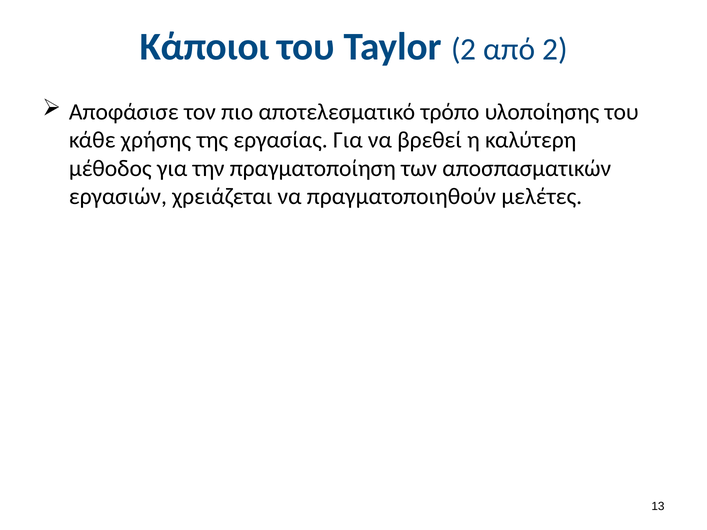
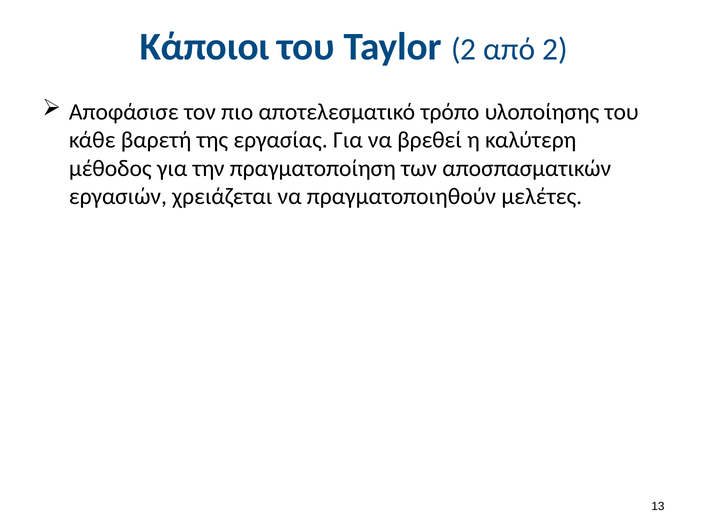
χρήσης: χρήσης -> βαρετή
